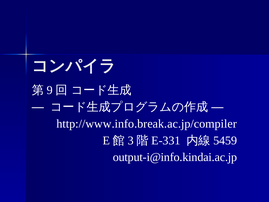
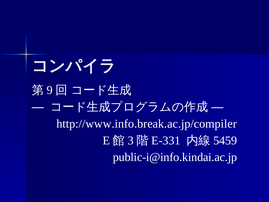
output-i@info.kindai.ac.jp: output-i@info.kindai.ac.jp -> public-i@info.kindai.ac.jp
